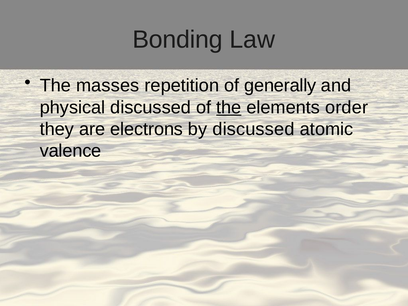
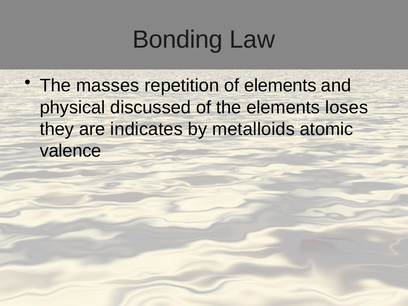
of generally: generally -> elements
the at (229, 107) underline: present -> none
order: order -> loses
electrons: electrons -> indicates
by discussed: discussed -> metalloids
